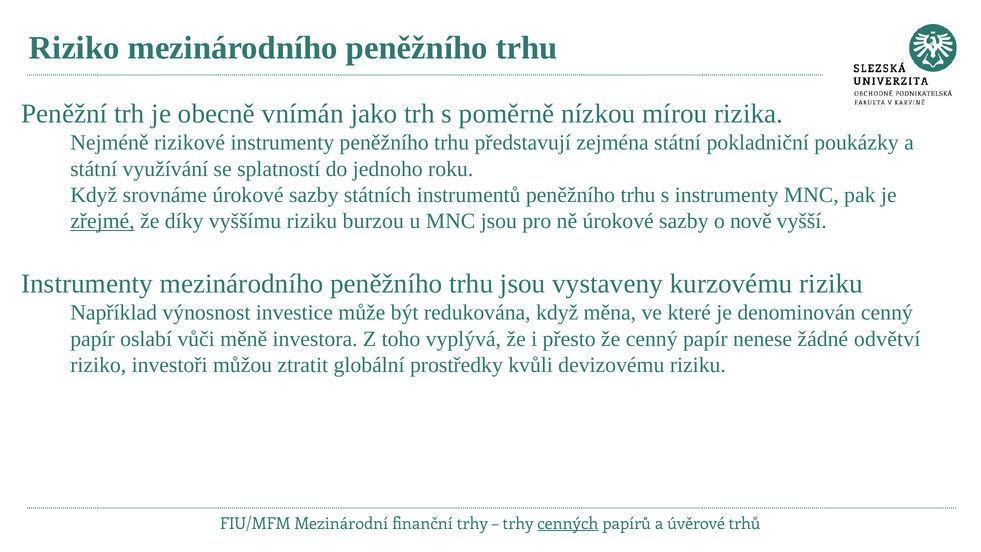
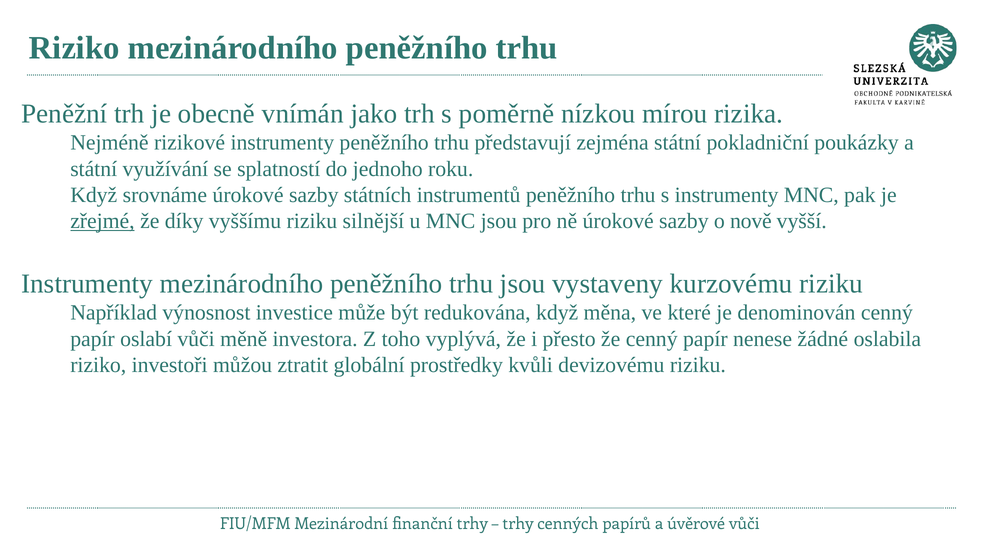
burzou: burzou -> silnější
odvětví: odvětví -> oslabila
cenných underline: present -> none
úvěrové trhů: trhů -> vůči
